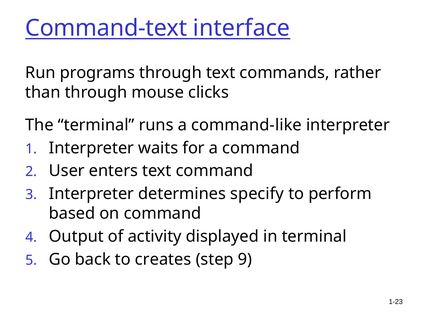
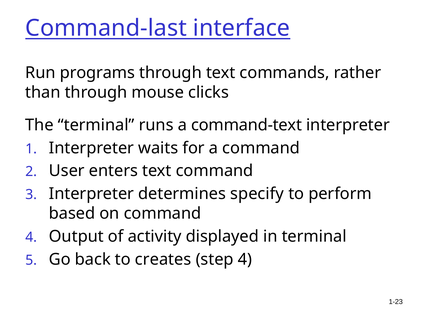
Command-text: Command-text -> Command-last
command-like: command-like -> command-text
step 9: 9 -> 4
